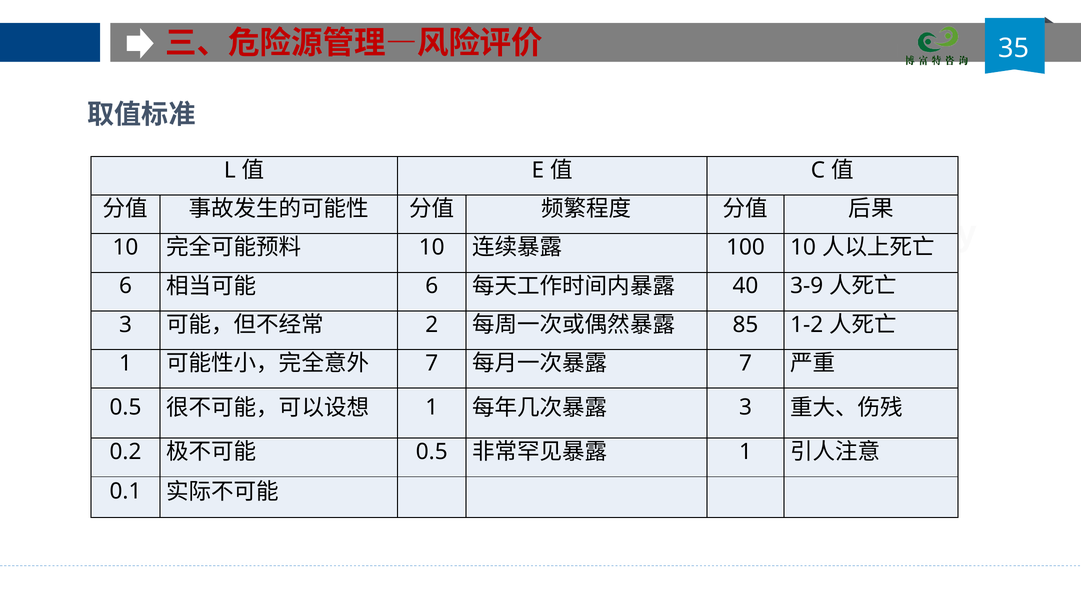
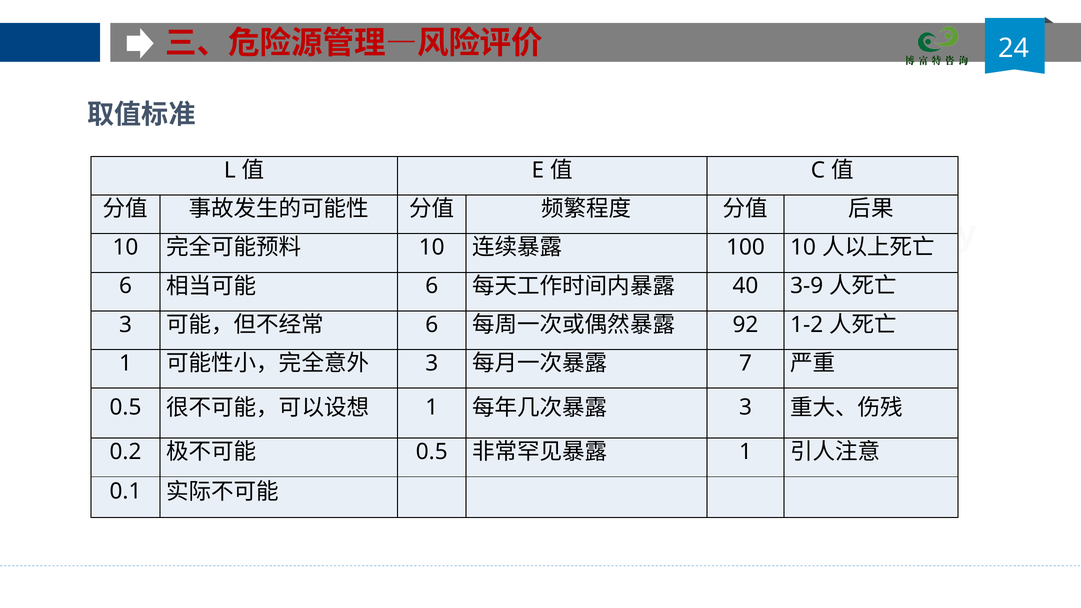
35: 35 -> 24
2 at (432, 325): 2 -> 6
85: 85 -> 92
7 at (432, 363): 7 -> 3
